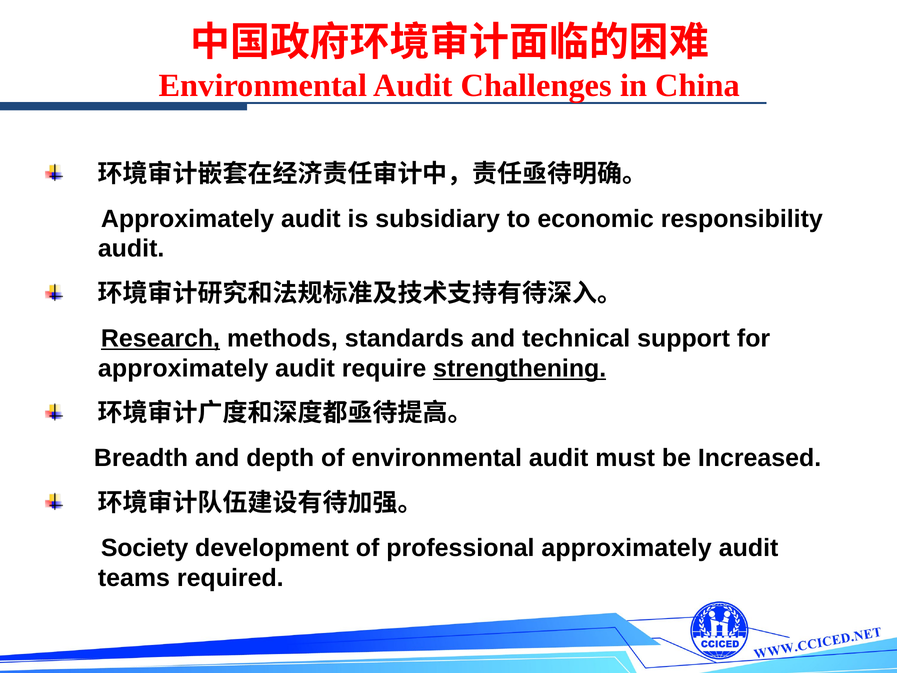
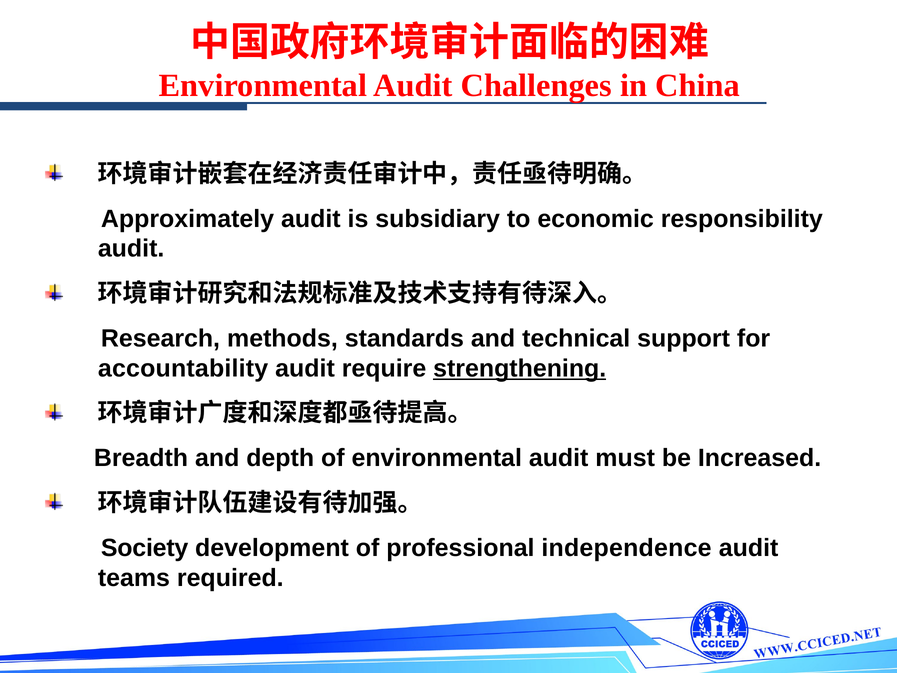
Research underline: present -> none
approximately at (183, 368): approximately -> accountability
professional approximately: approximately -> independence
